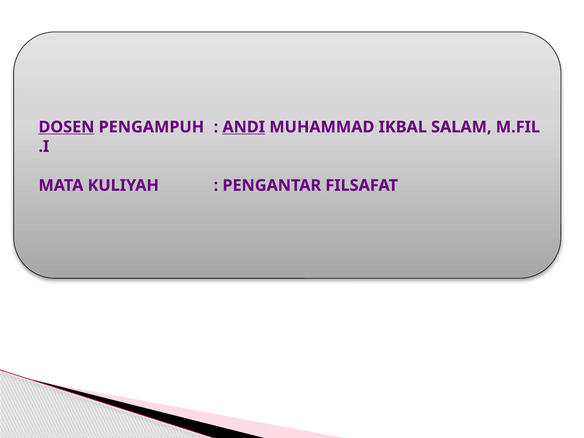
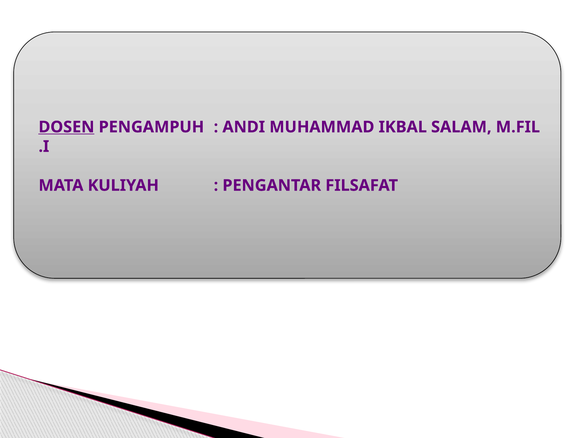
ANDI underline: present -> none
